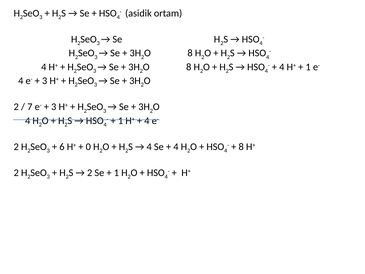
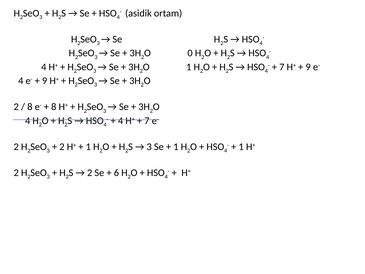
8 at (190, 53): 8 -> 0
8 at (189, 67): 8 -> 1
4 at (282, 67): 4 -> 7
1 at (308, 67): 1 -> 9
3 at (45, 81): 3 -> 9
7 at (30, 107): 7 -> 8
3 at (54, 107): 3 -> 8
1 at (121, 121): 1 -> 4
4 at (147, 121): 4 -> 7
6 at (62, 147): 6 -> 2
0 at (88, 147): 0 -> 1
4 at (149, 147): 4 -> 3
4 at (176, 147): 4 -> 1
8 at (241, 147): 8 -> 1
1 at (116, 173): 1 -> 6
